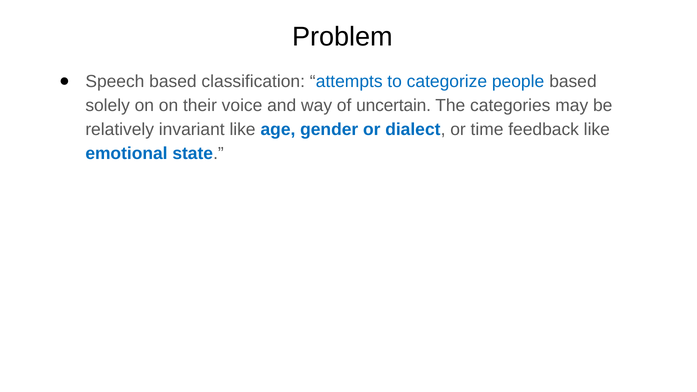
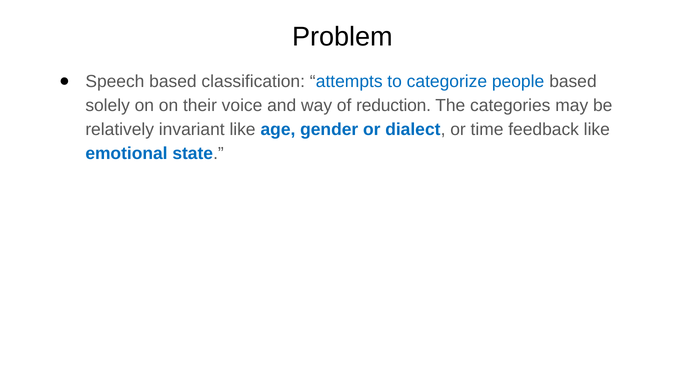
uncertain: uncertain -> reduction
